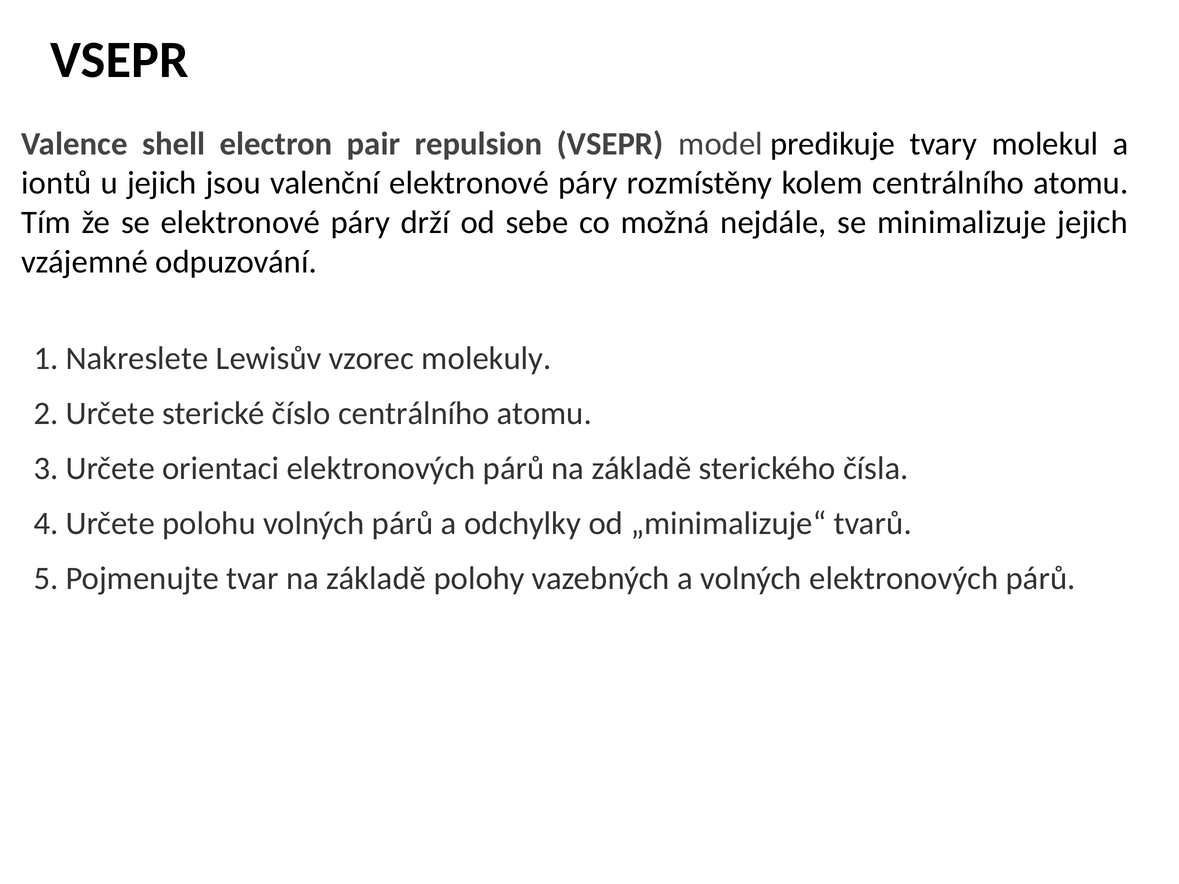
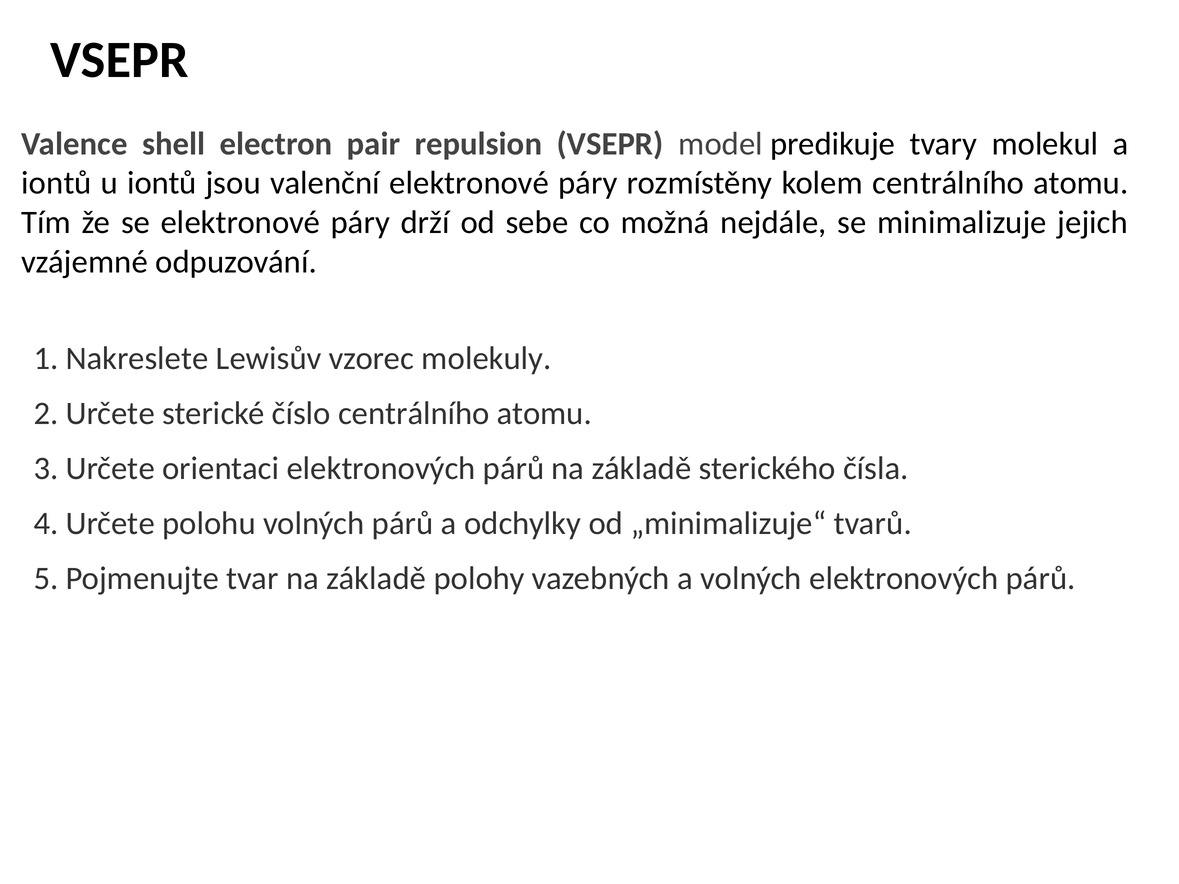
u jejich: jejich -> iontů
